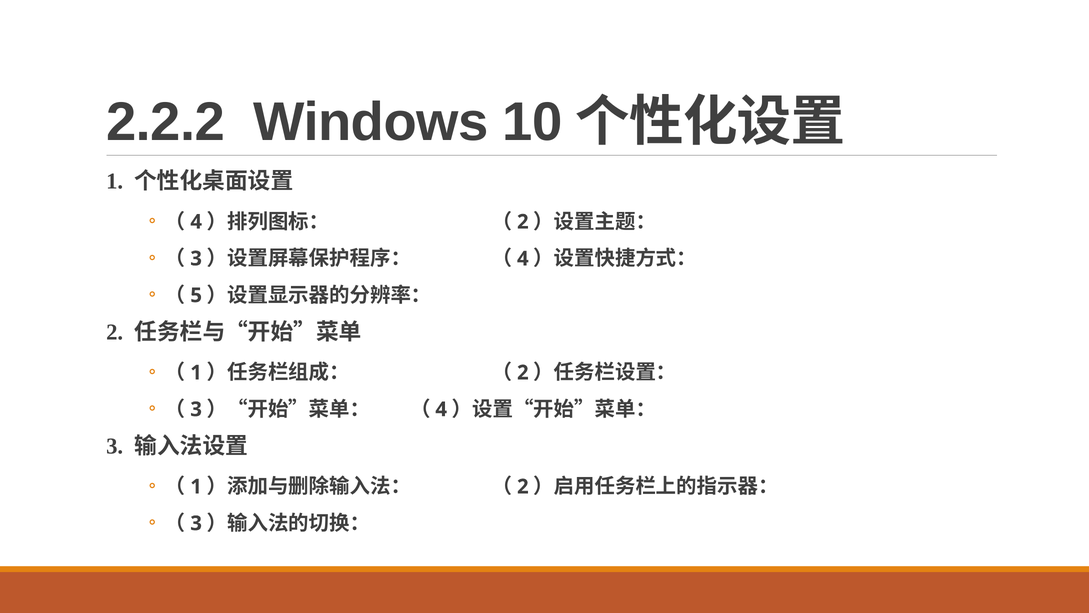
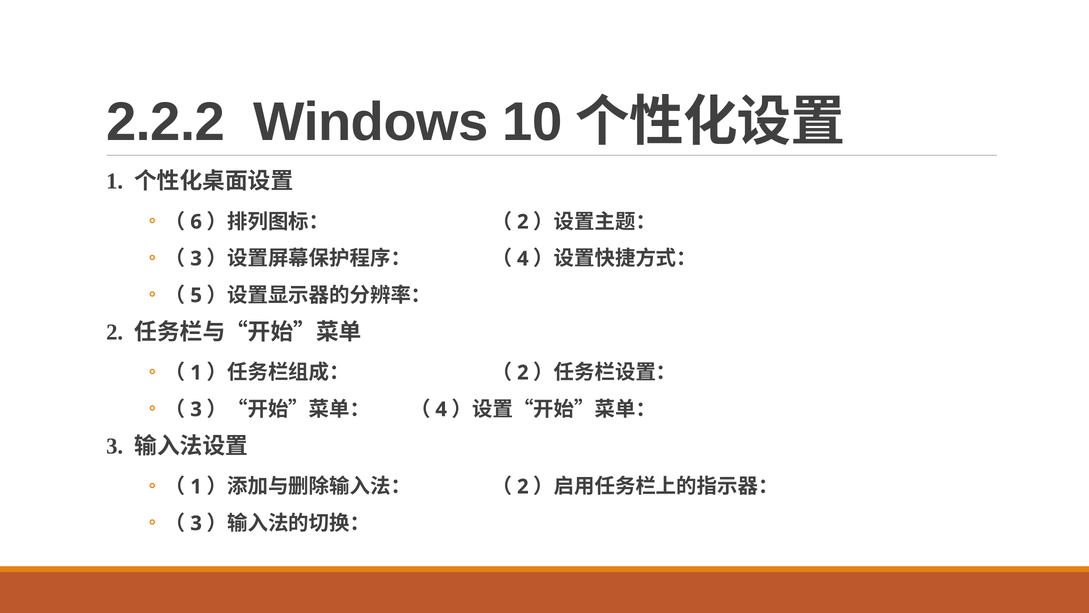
4 at (196, 222): 4 -> 6
